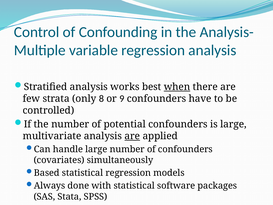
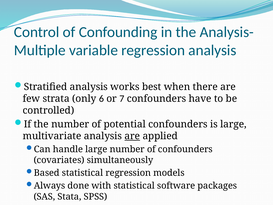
when underline: present -> none
8: 8 -> 6
9: 9 -> 7
